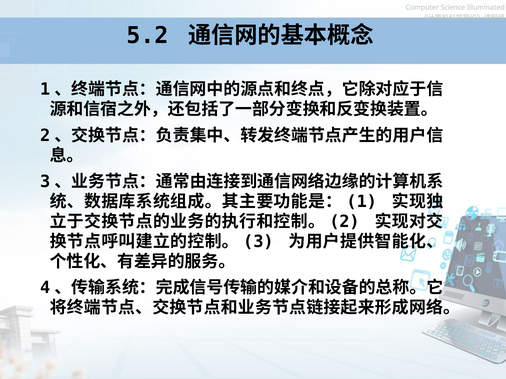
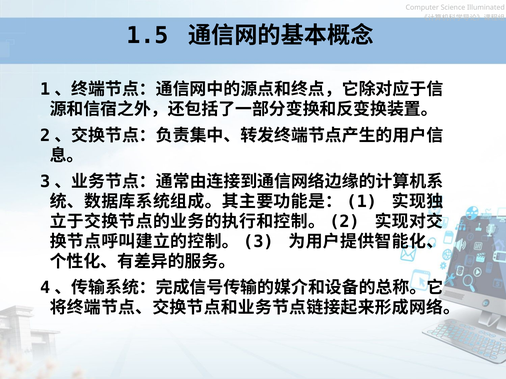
5.2: 5.2 -> 1.5
